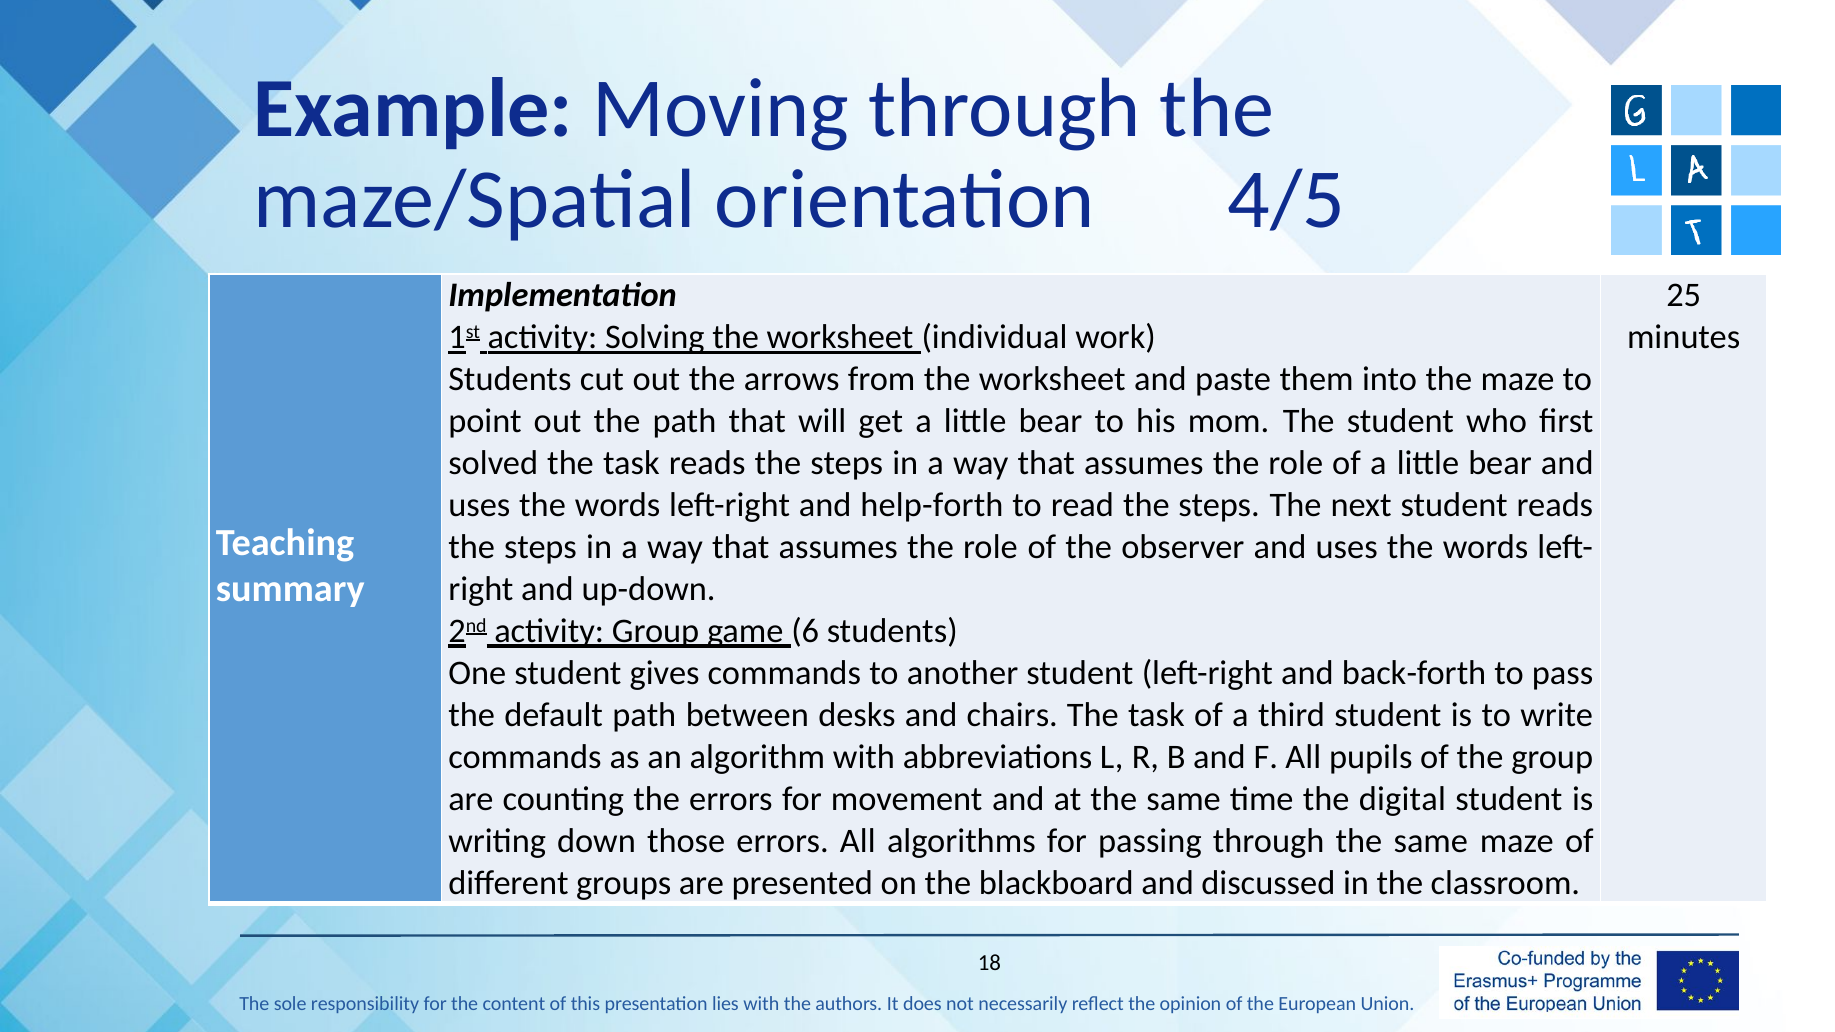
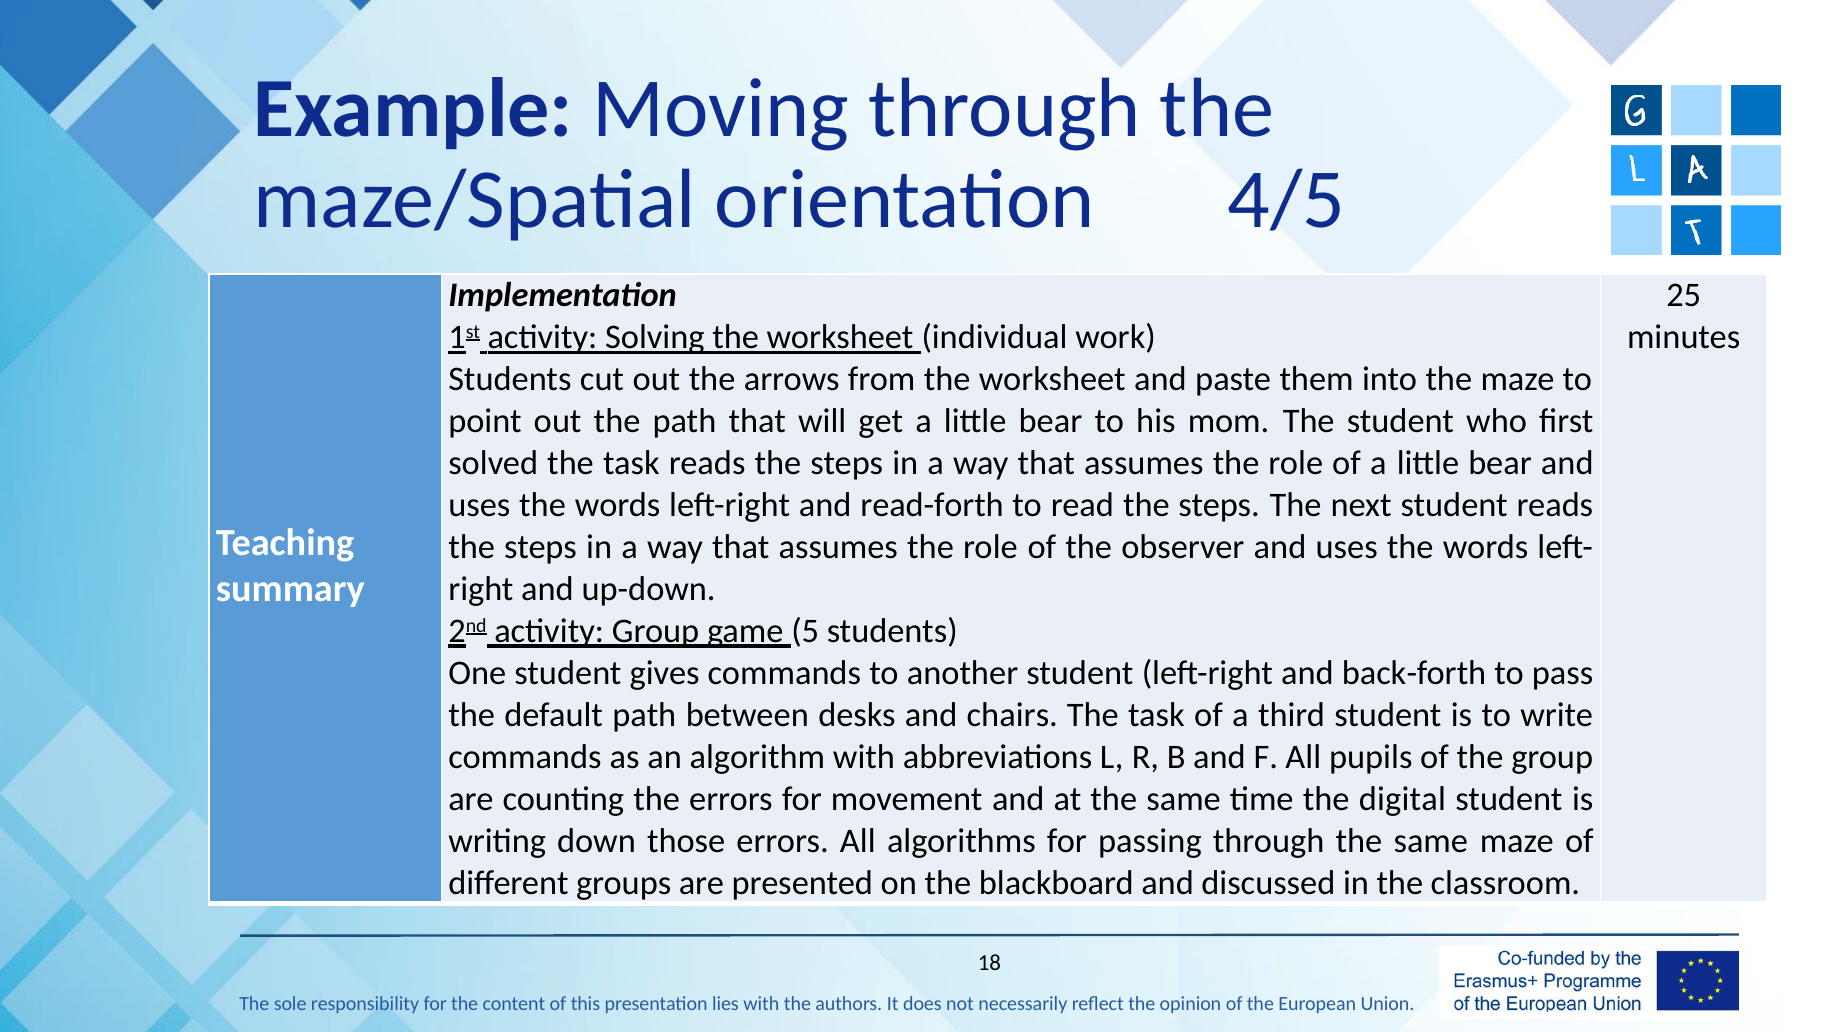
help-forth: help-forth -> read-forth
6: 6 -> 5
